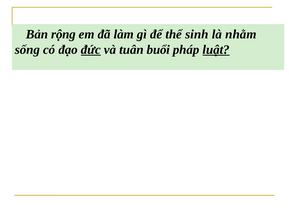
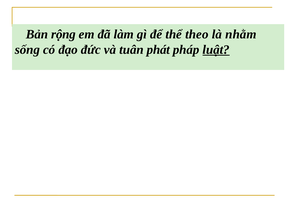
sinh: sinh -> theo
đức underline: present -> none
buổi: buổi -> phát
